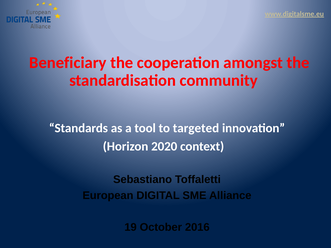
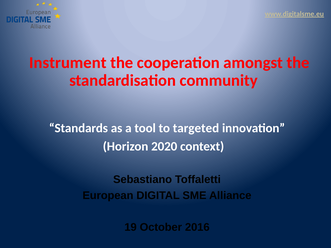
Beneficiary: Beneficiary -> Instrument
